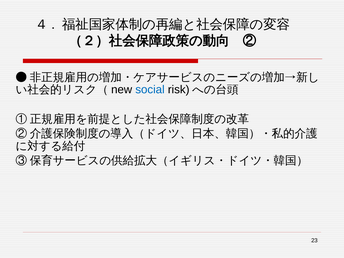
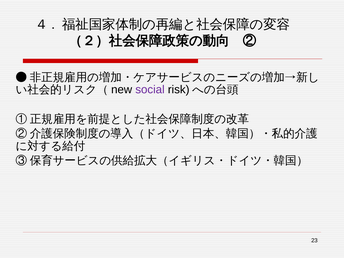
social colour: blue -> purple
